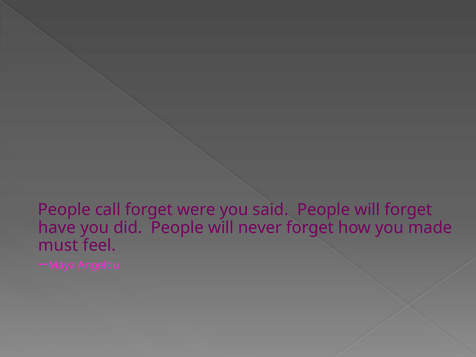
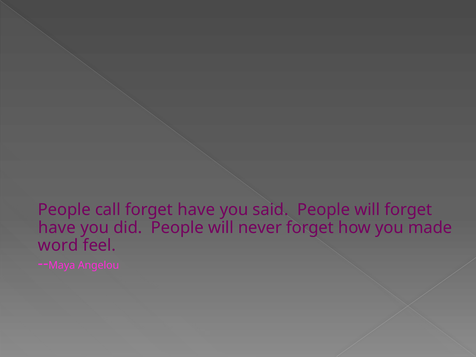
were at (196, 210): were -> have
must: must -> word
